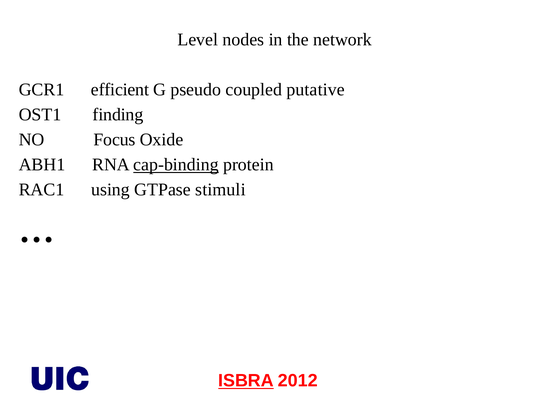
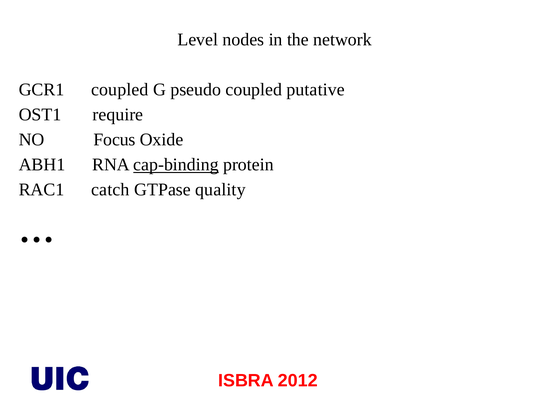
GCR1 efficient: efficient -> coupled
finding: finding -> require
using: using -> catch
stimuli: stimuli -> quality
ISBRA underline: present -> none
